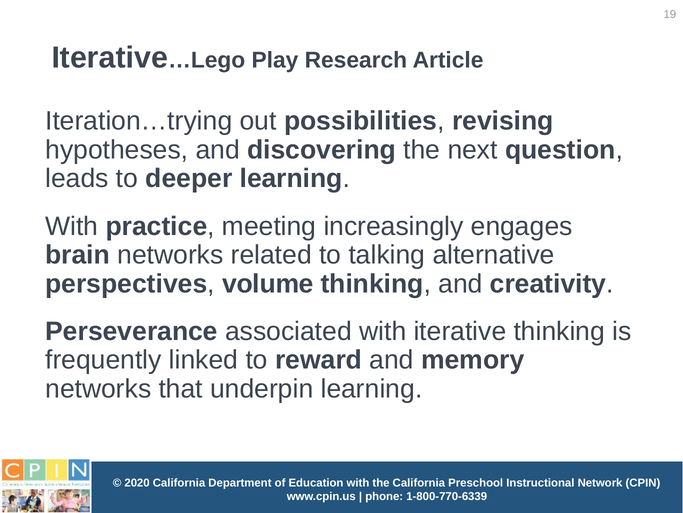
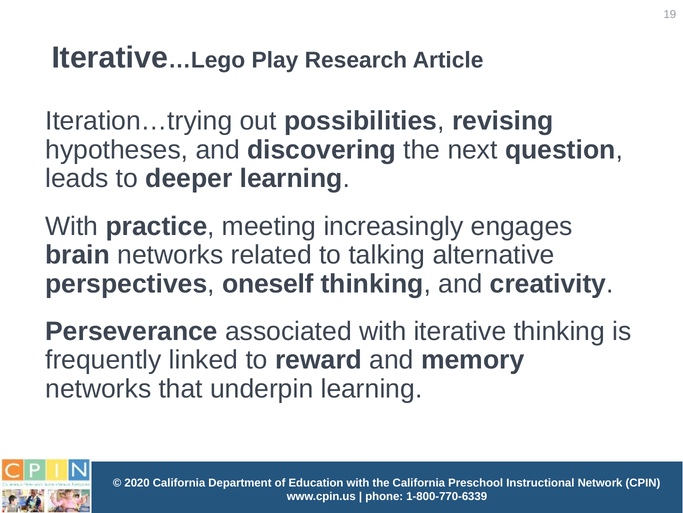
volume: volume -> oneself
